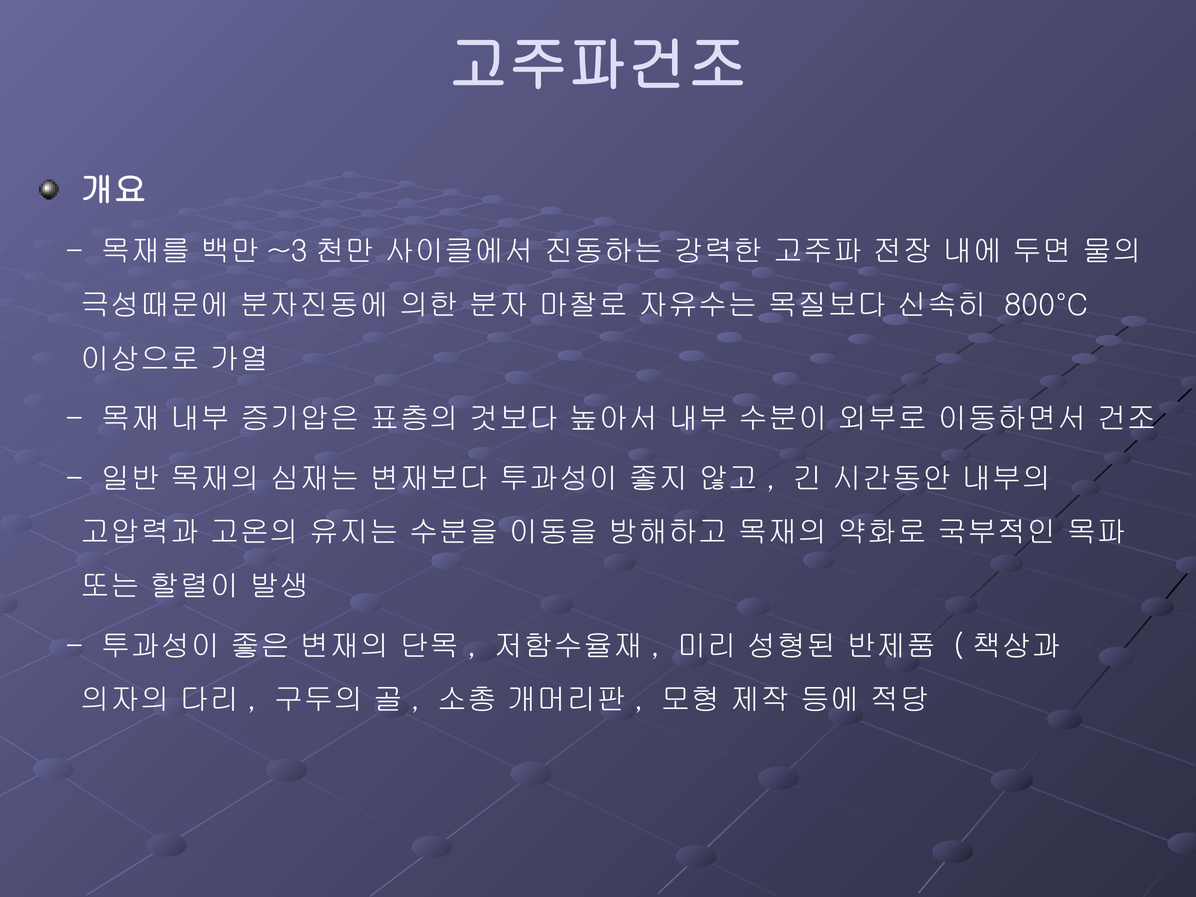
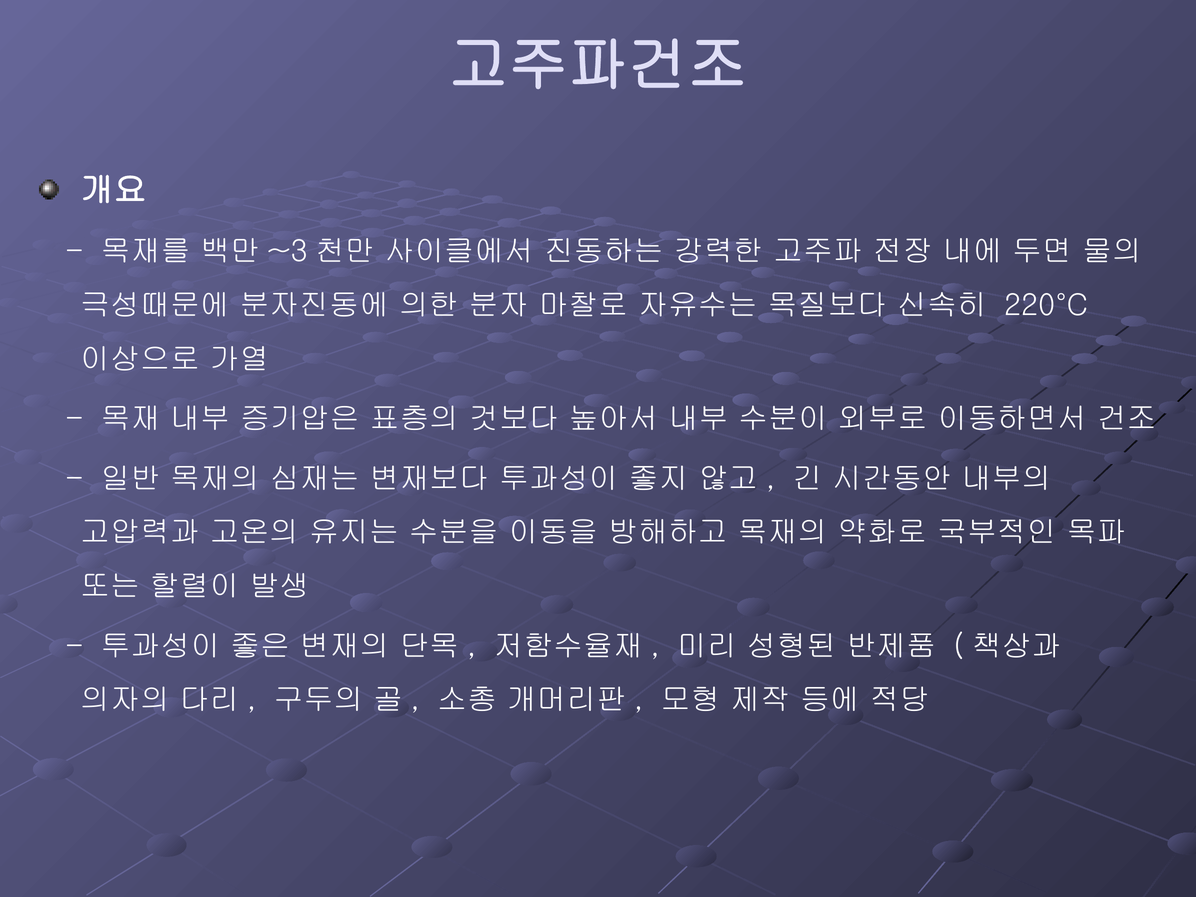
800°C: 800°C -> 220°C
